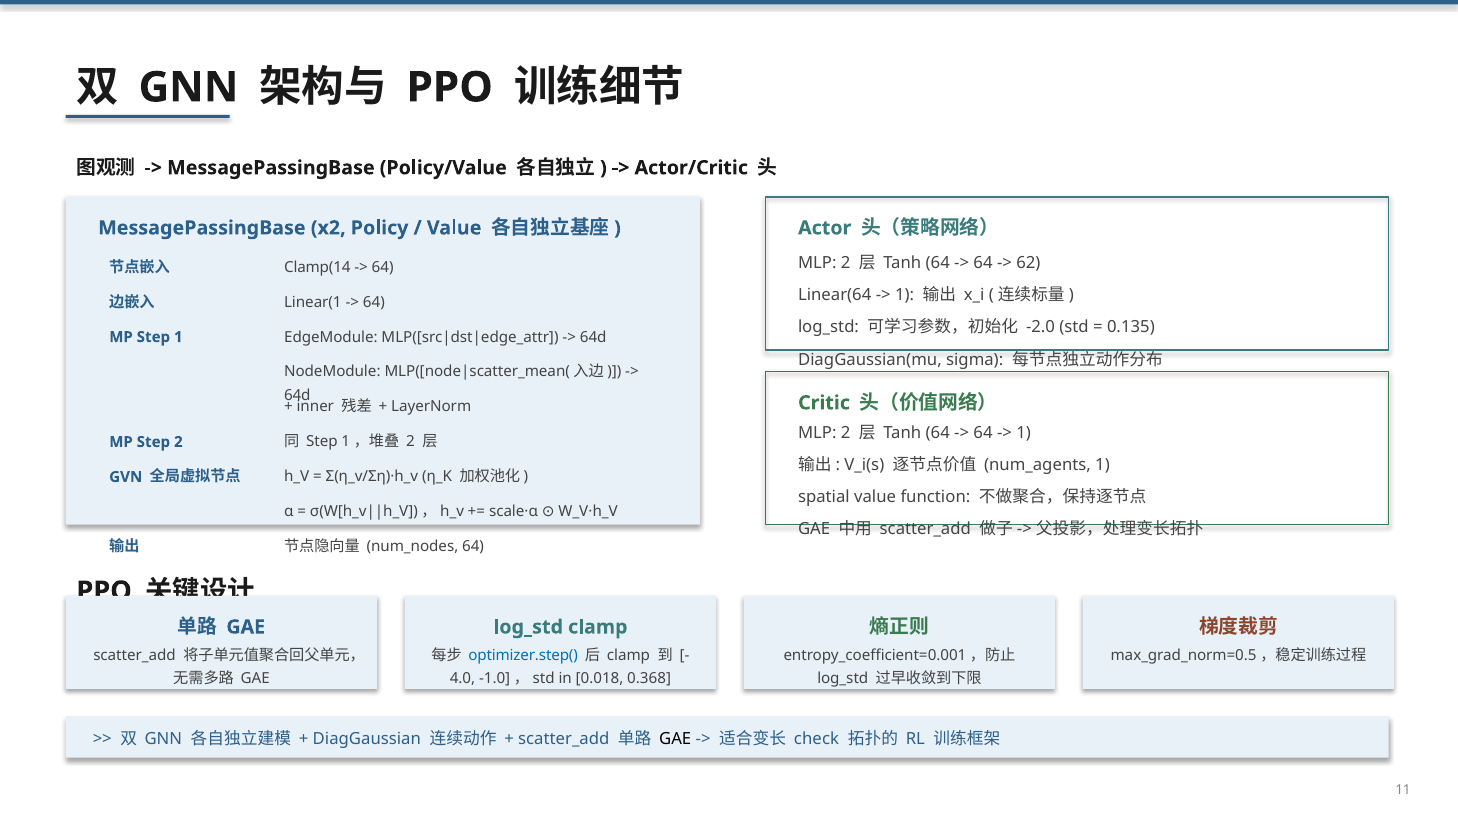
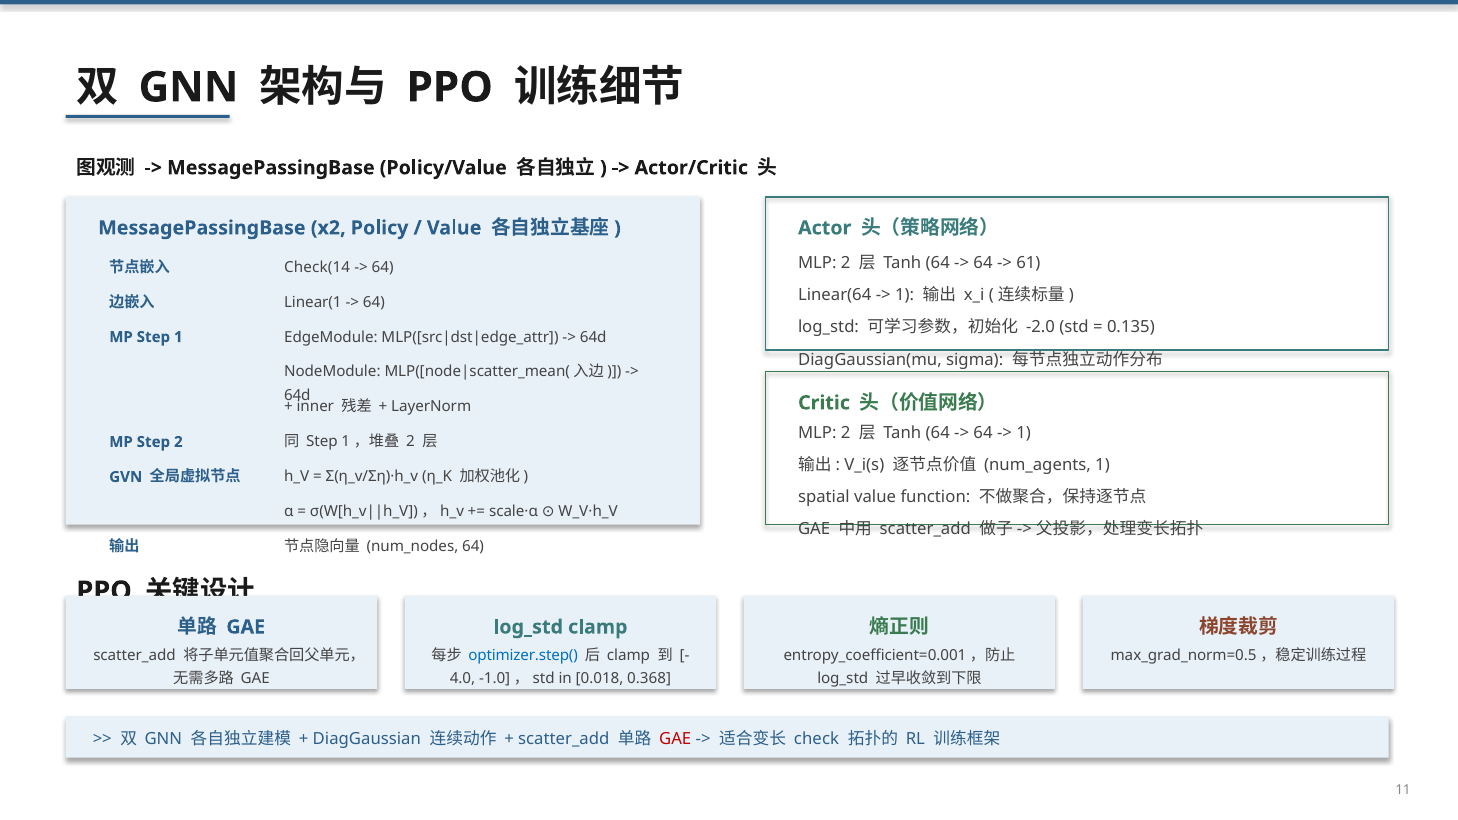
62: 62 -> 61
Clamp(14: Clamp(14 -> Check(14
GAE at (675, 739) colour: black -> red
